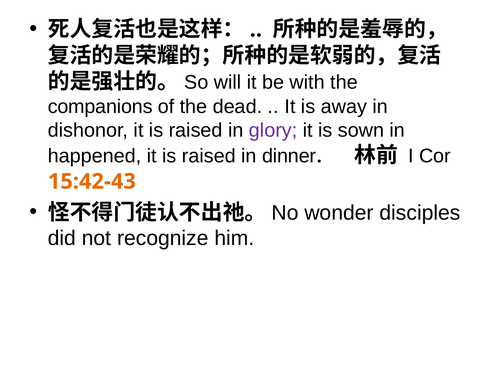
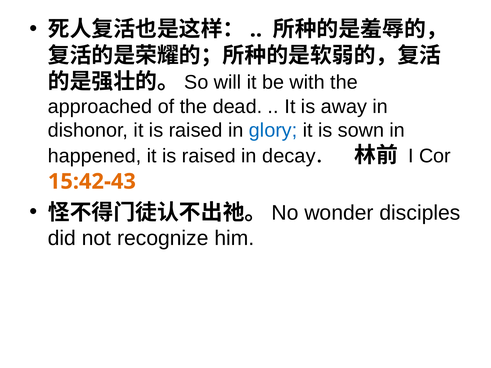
companions: companions -> approached
glory colour: purple -> blue
dinner: dinner -> decay
